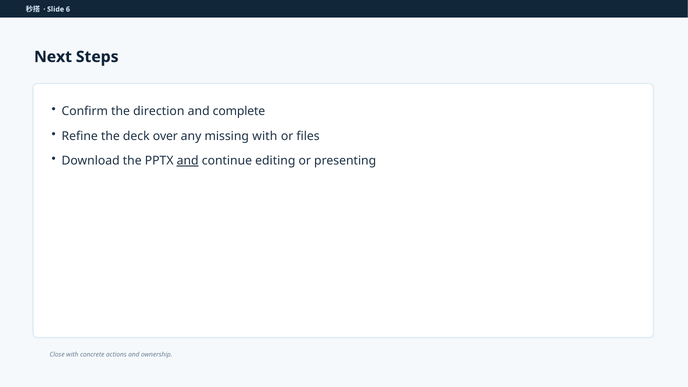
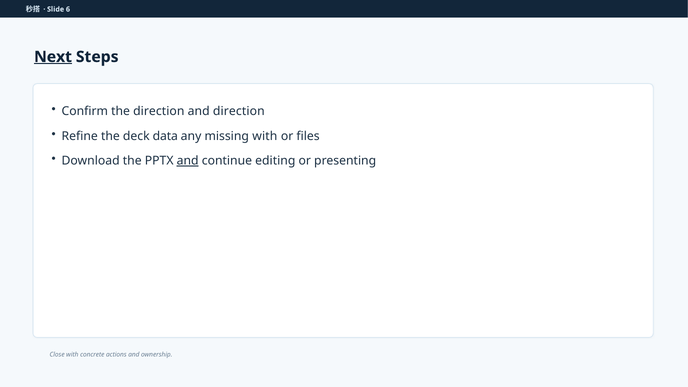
Next underline: none -> present
and complete: complete -> direction
over: over -> data
